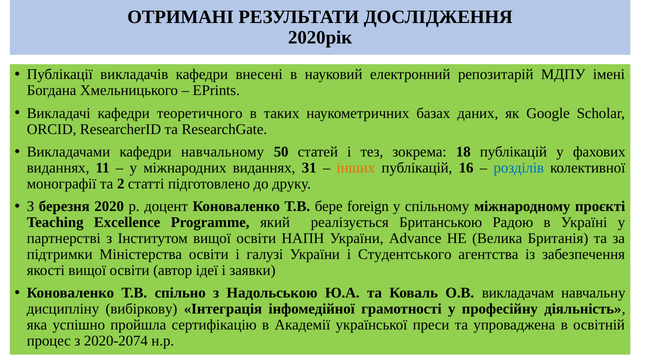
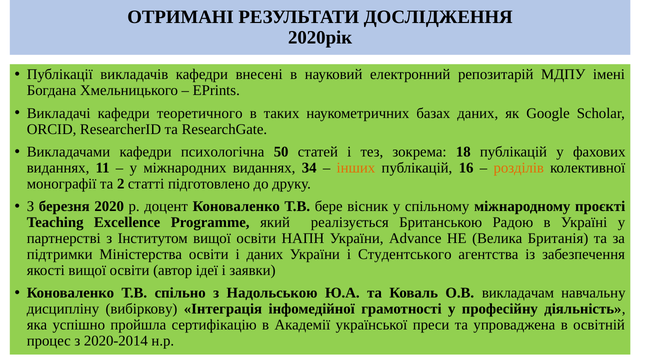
навчальному: навчальному -> психологічна
31: 31 -> 34
розділів colour: blue -> orange
foreign: foreign -> вісник
і галузі: галузі -> даних
2020-2074: 2020-2074 -> 2020-2014
